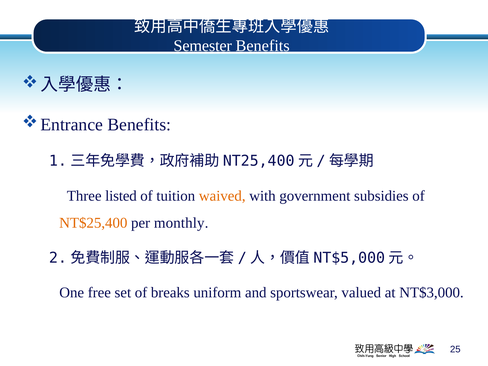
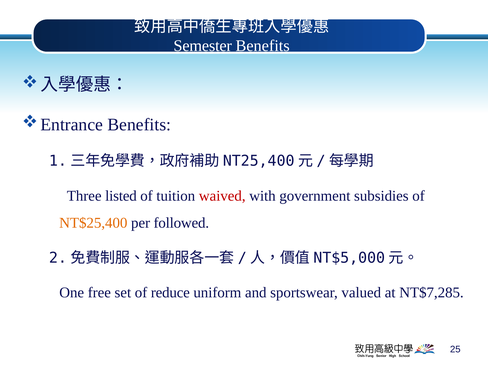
waived colour: orange -> red
monthly: monthly -> followed
breaks: breaks -> reduce
NT$3,000: NT$3,000 -> NT$7,285
